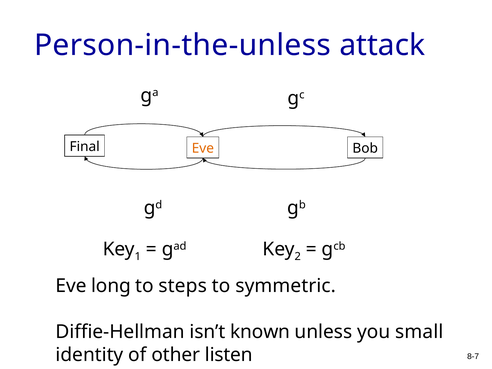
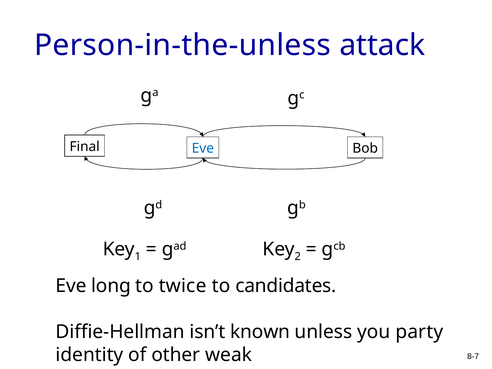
Eve at (203, 148) colour: orange -> blue
steps: steps -> twice
symmetric: symmetric -> candidates
small: small -> party
listen: listen -> weak
